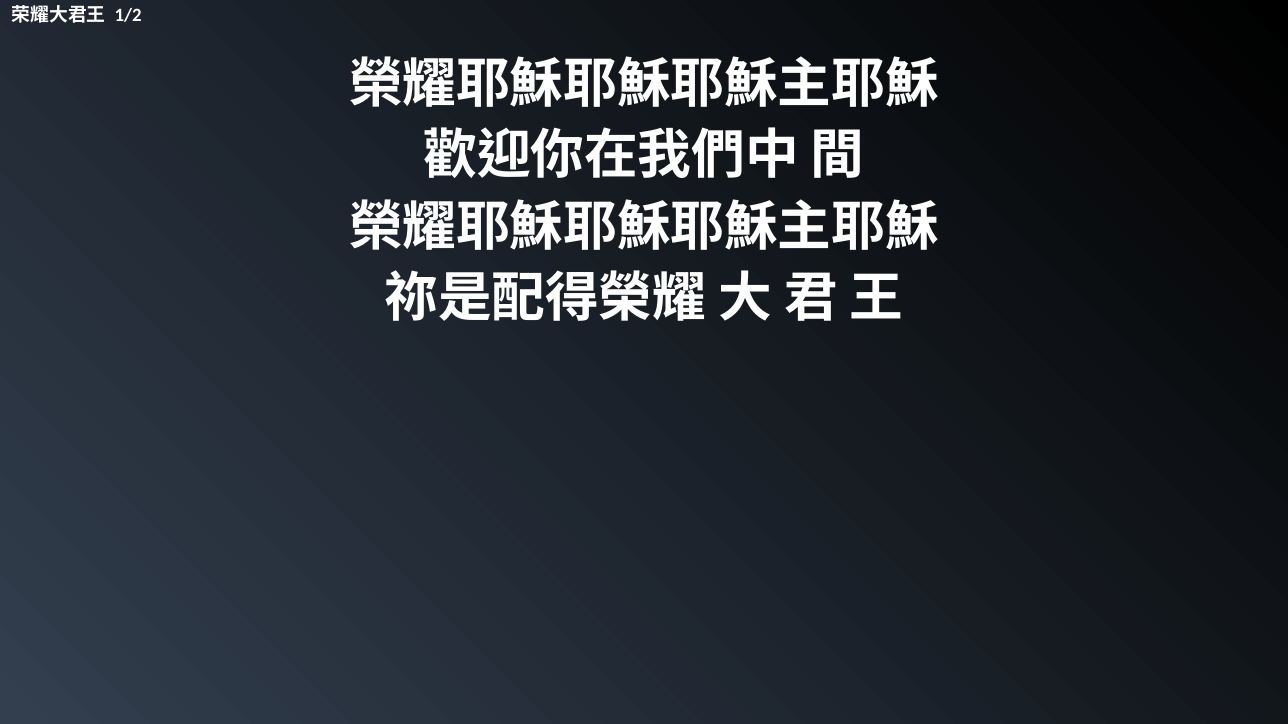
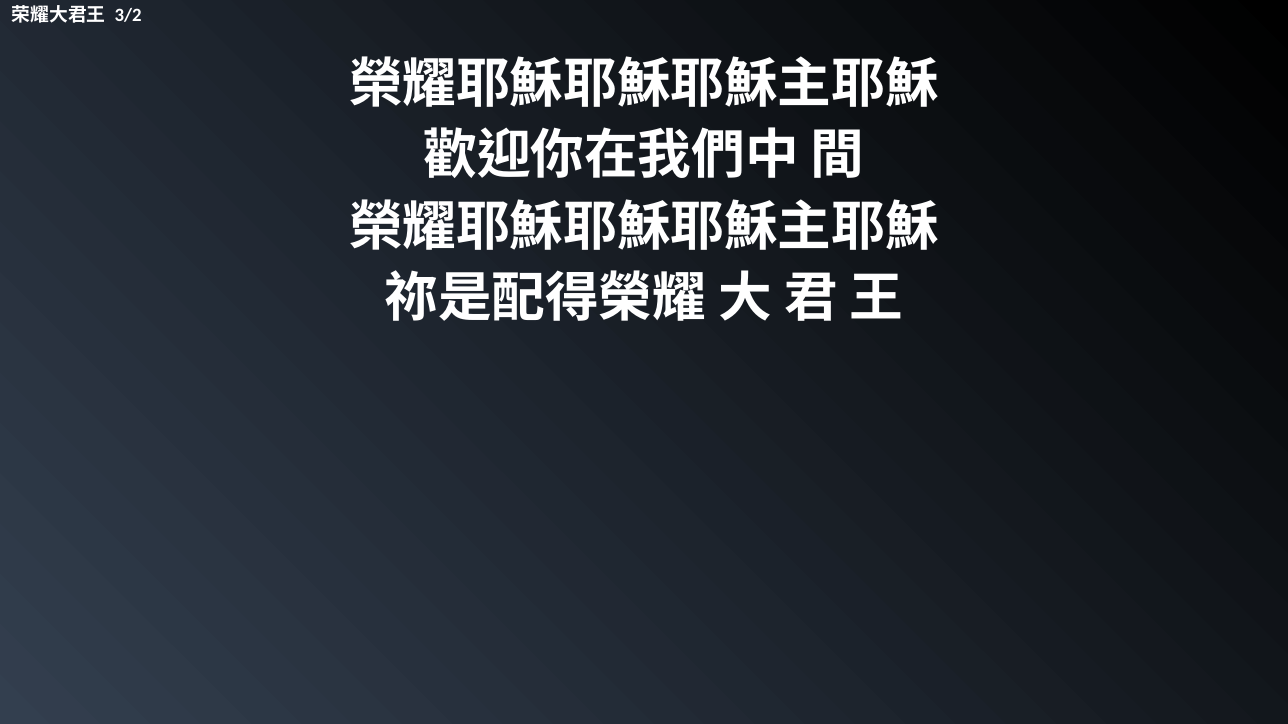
1/2: 1/2 -> 3/2
